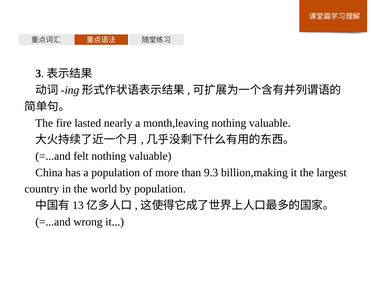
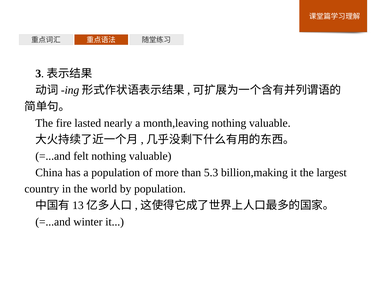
9.3: 9.3 -> 5.3
wrong: wrong -> winter
